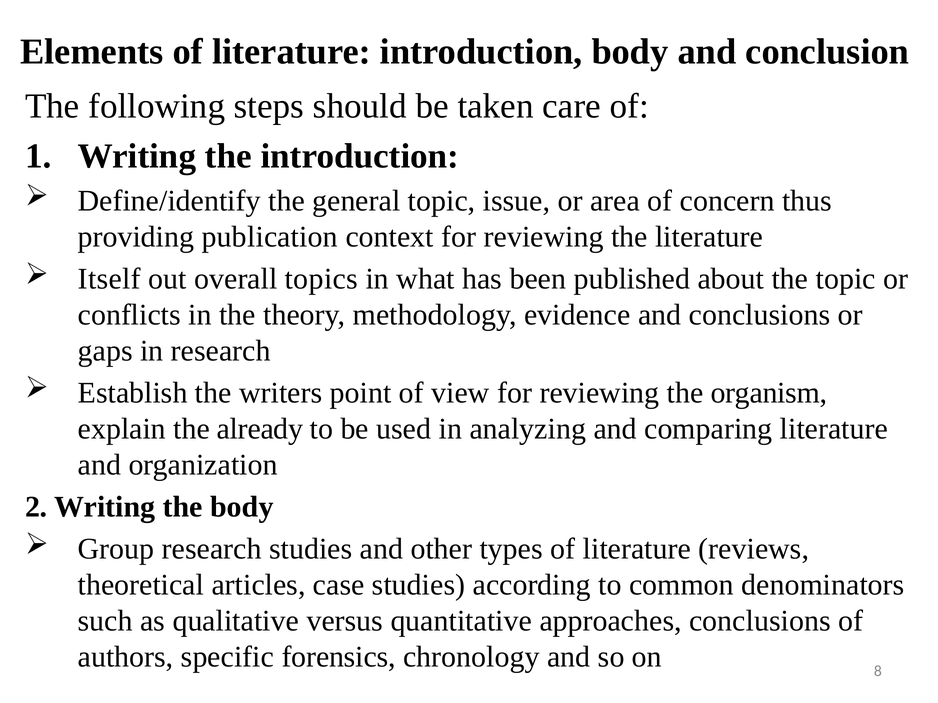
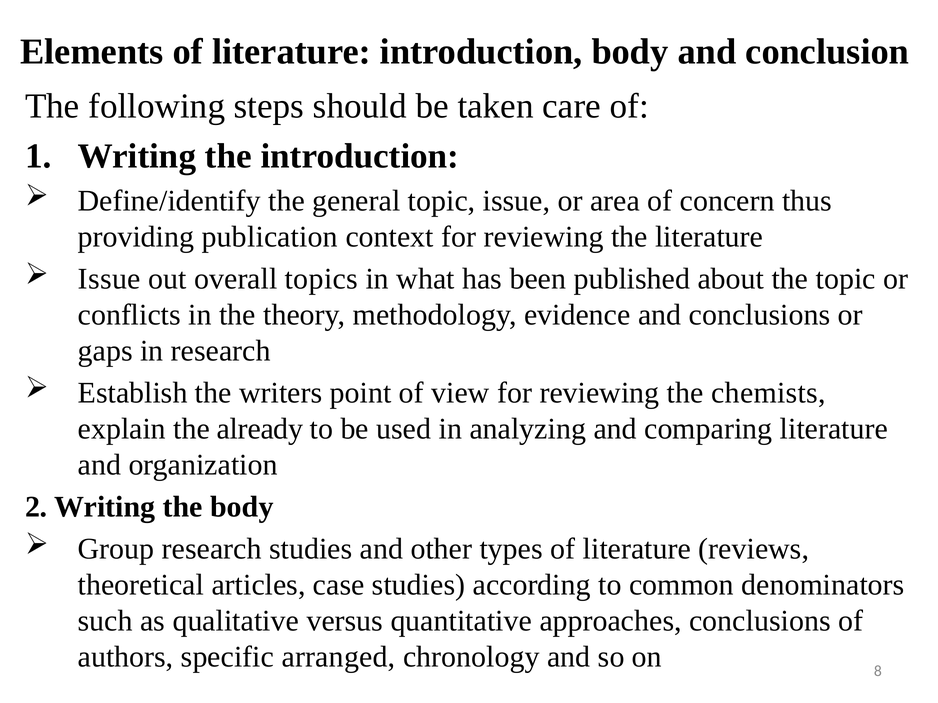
Itself at (109, 279): Itself -> Issue
organism: organism -> chemists
forensics: forensics -> arranged
